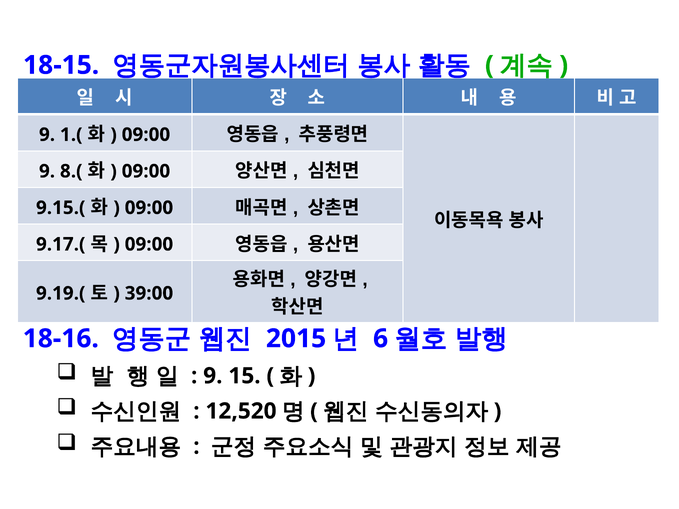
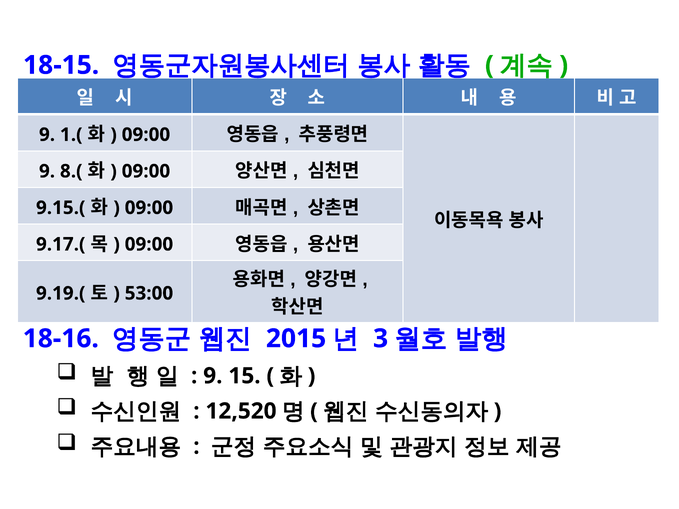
39:00: 39:00 -> 53:00
6: 6 -> 3
